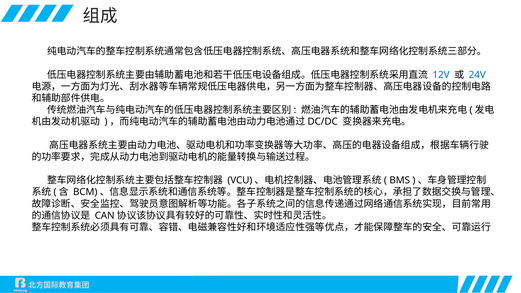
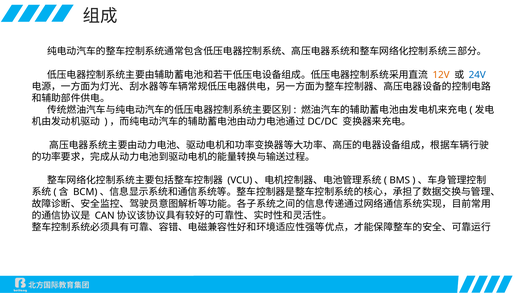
12V colour: blue -> orange
